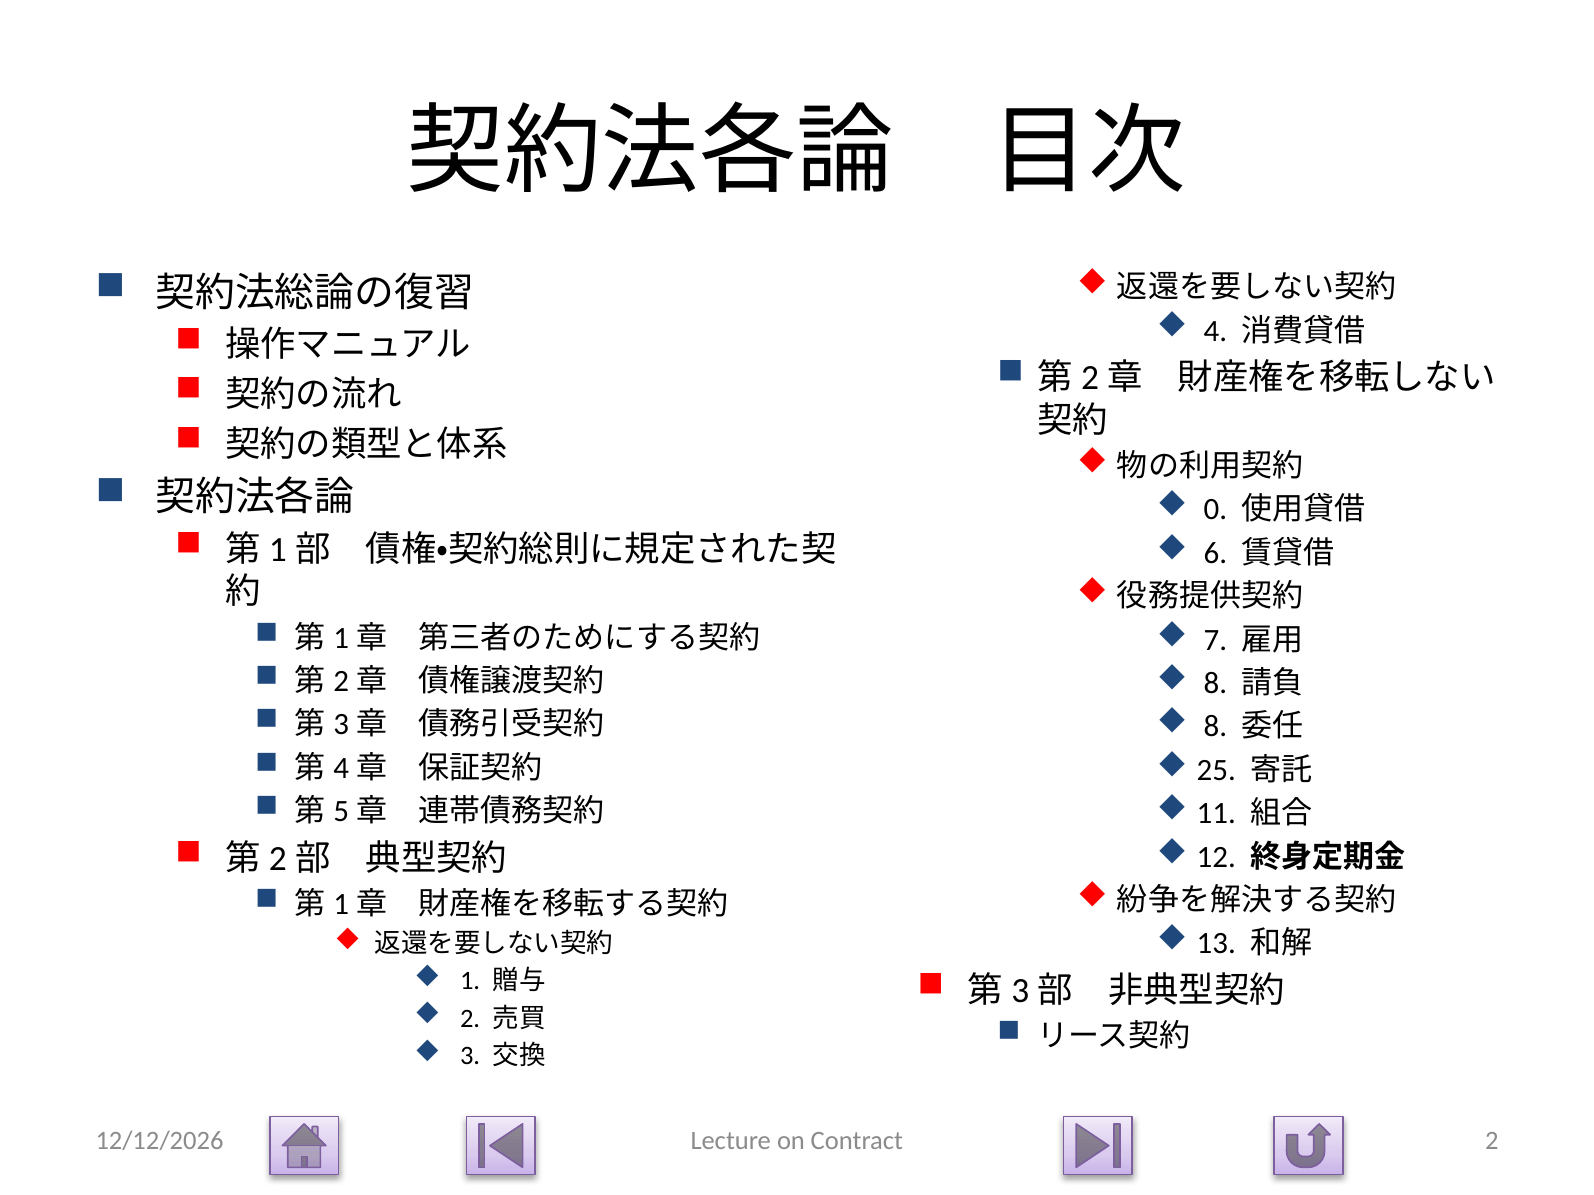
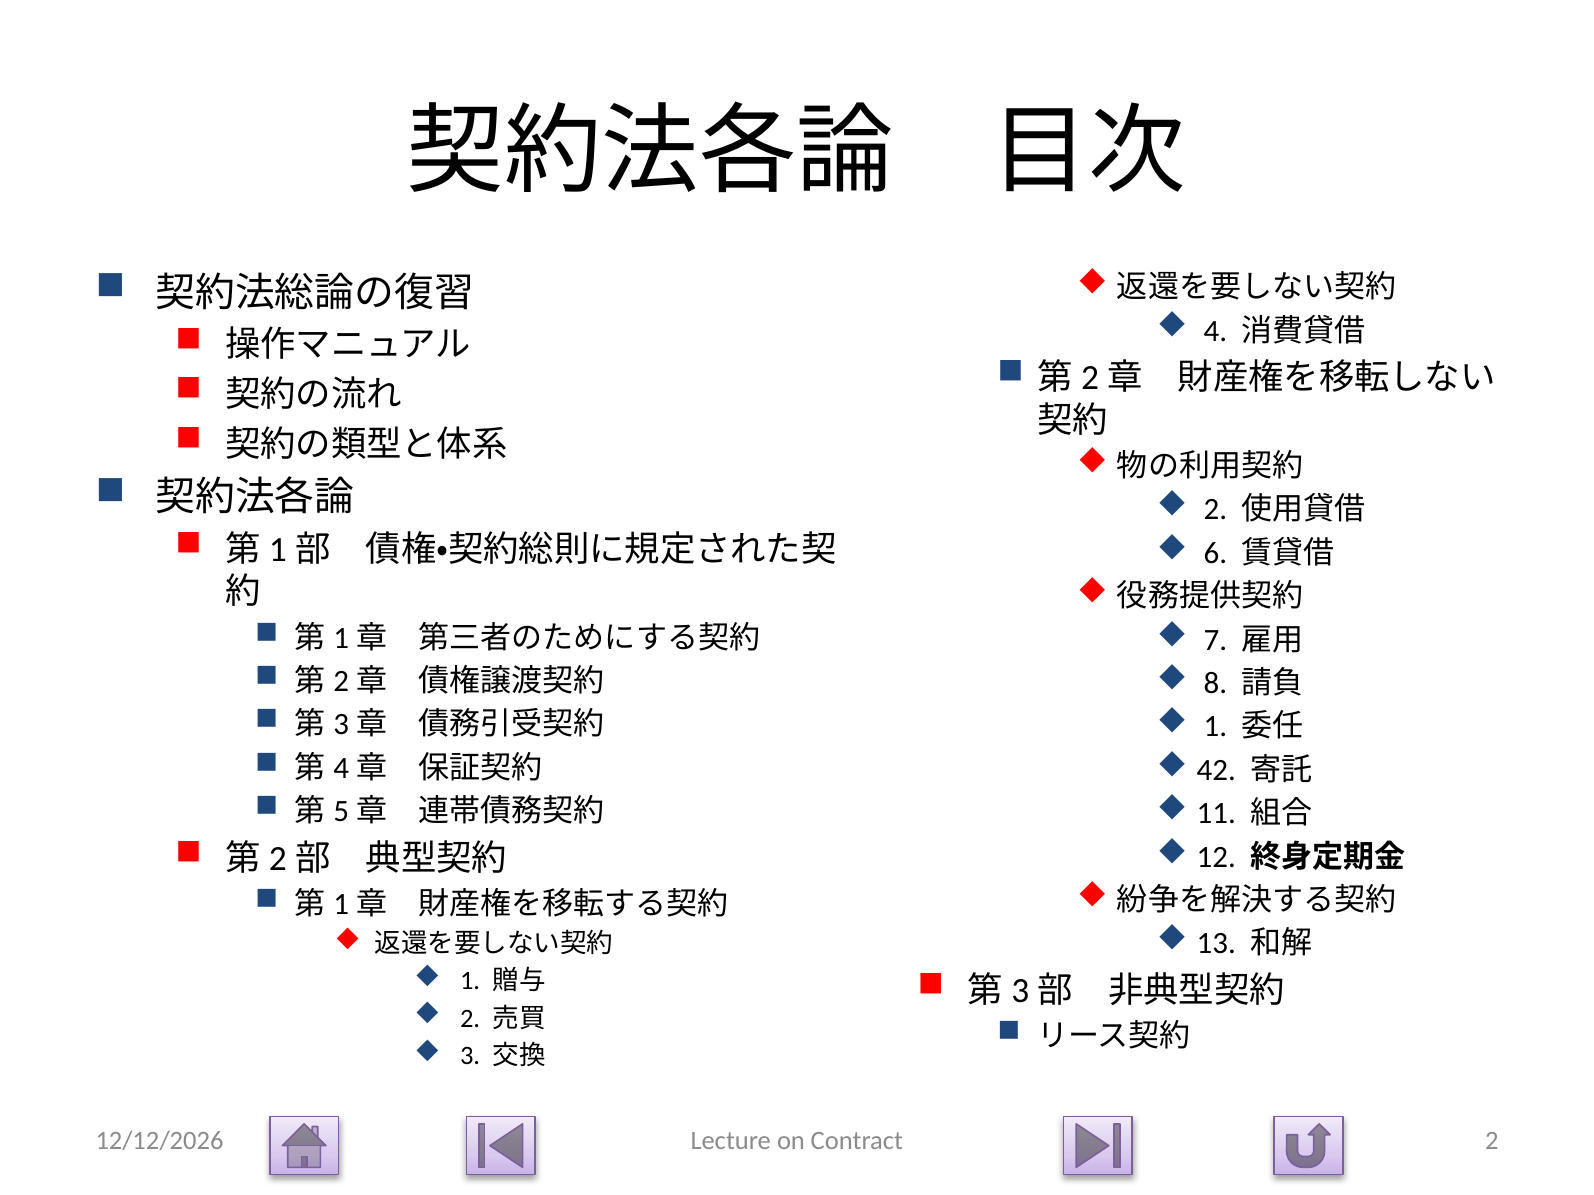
0 at (1215, 510): 0 -> 2
8 at (1215, 727): 8 -> 1
25: 25 -> 42
